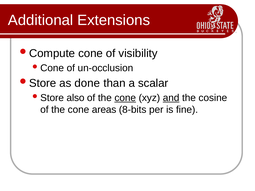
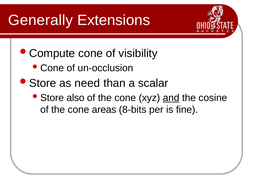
Additional: Additional -> Generally
done: done -> need
cone at (125, 98) underline: present -> none
